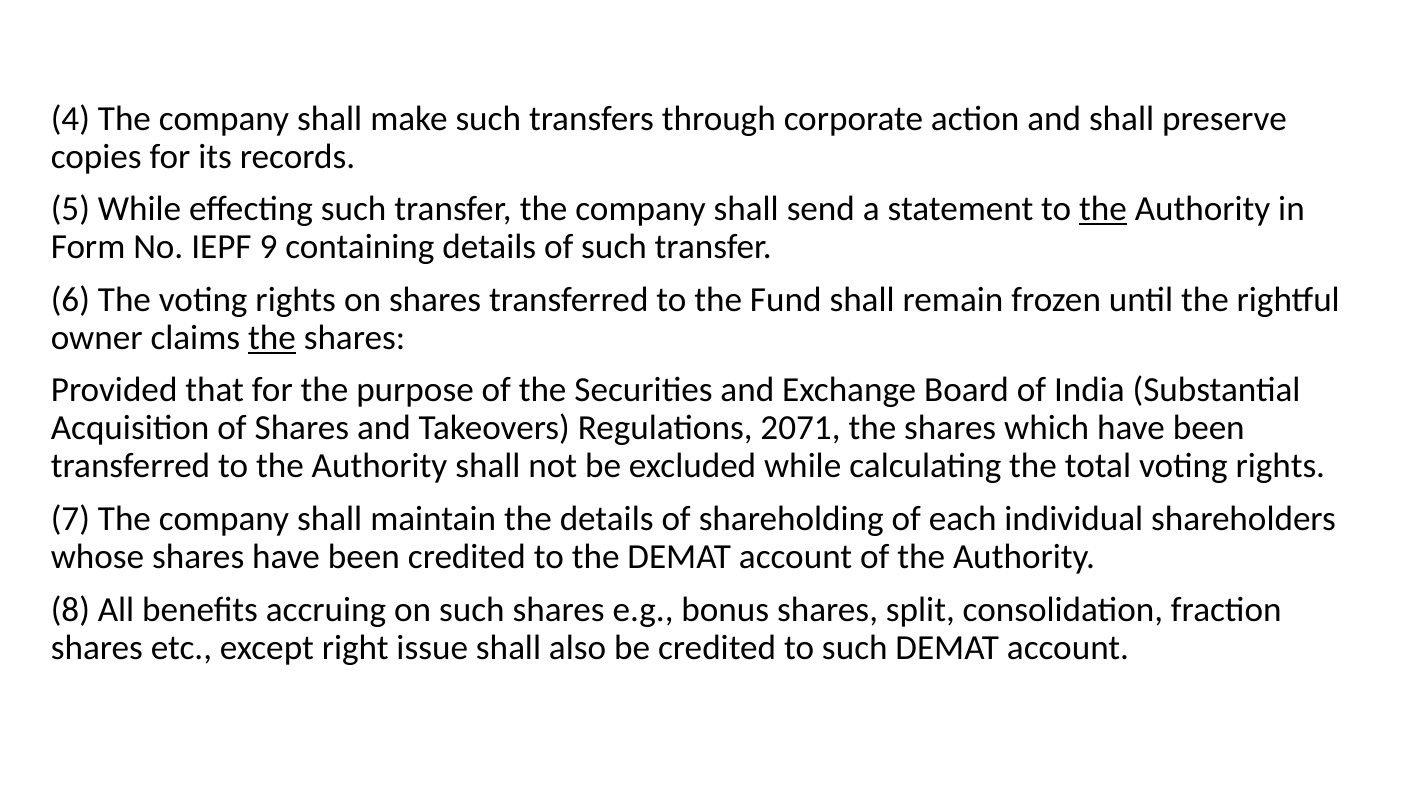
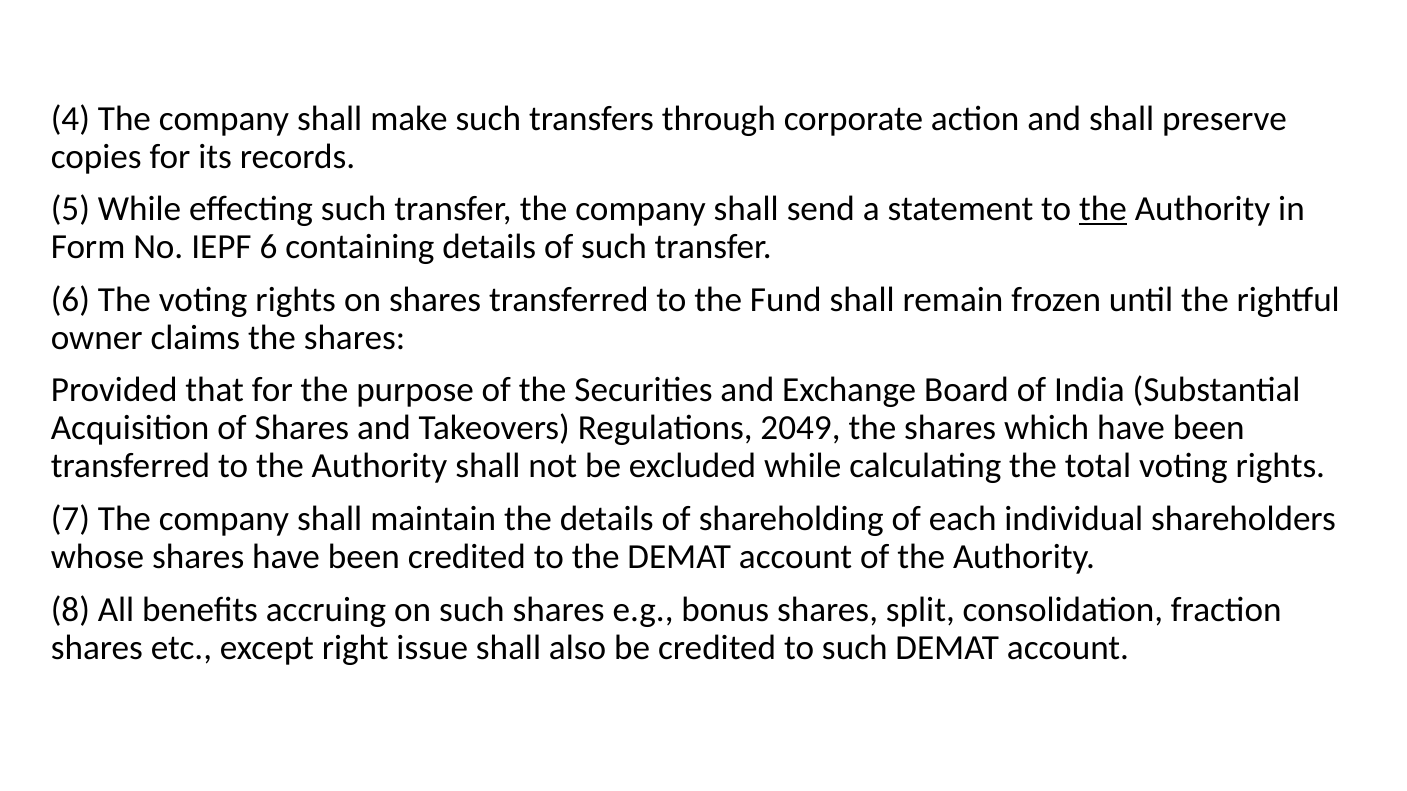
IEPF 9: 9 -> 6
the at (272, 338) underline: present -> none
2071: 2071 -> 2049
